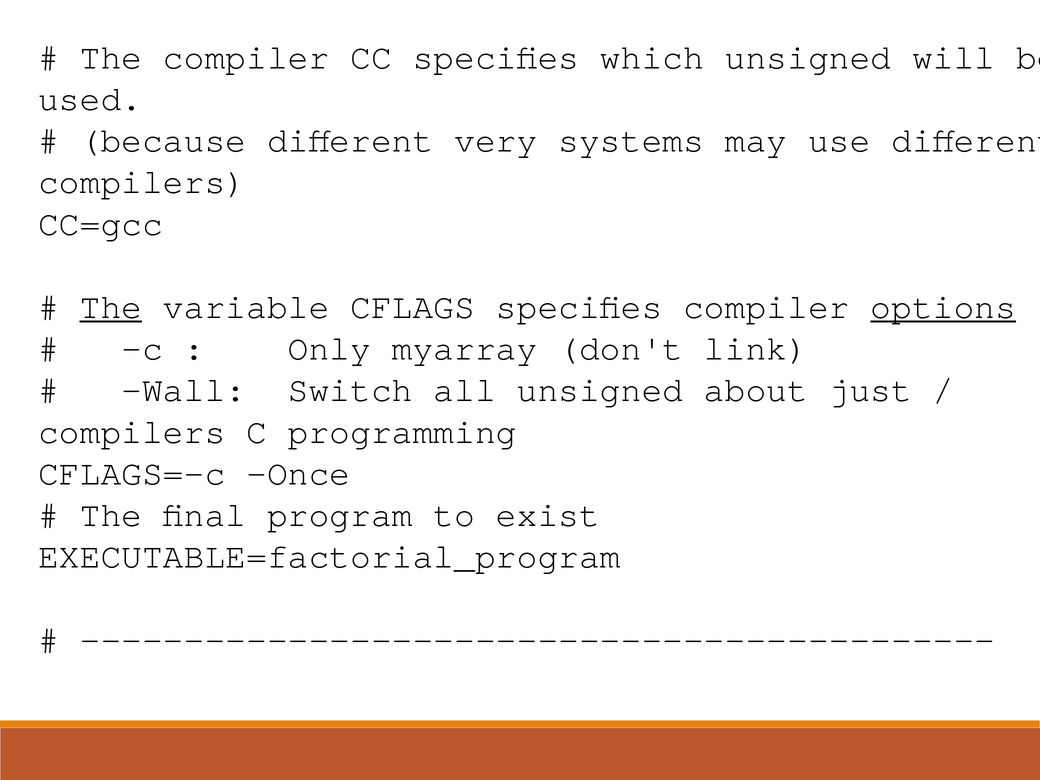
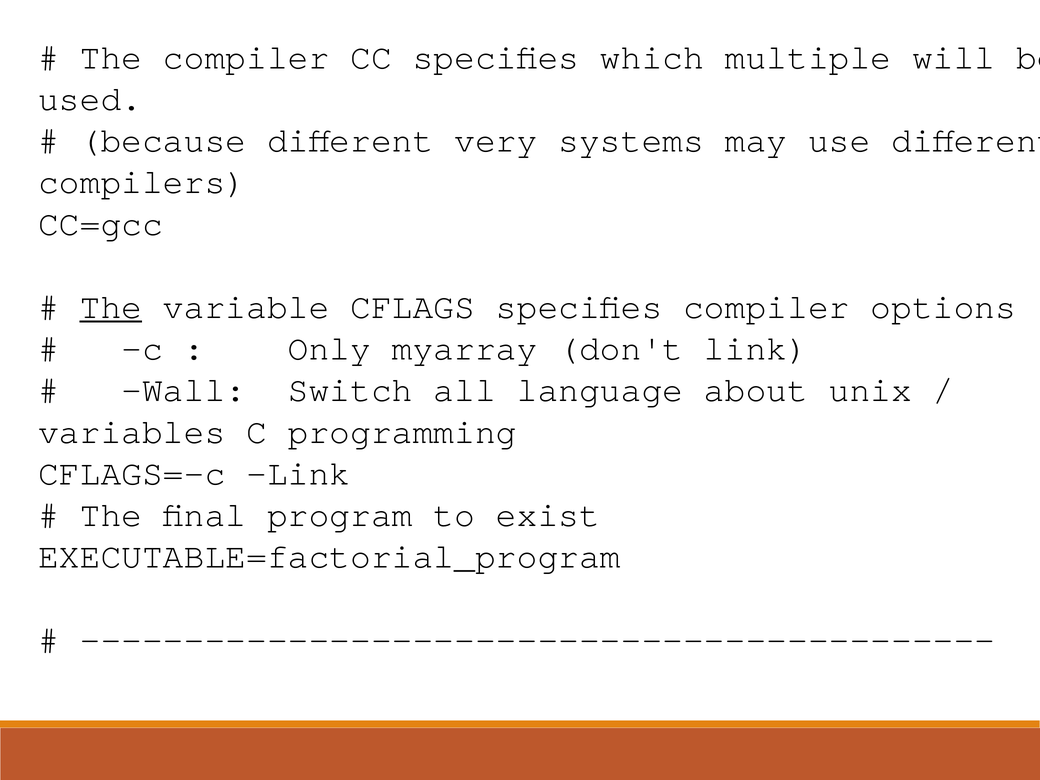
which unsigned: unsigned -> multiple
options underline: present -> none
all unsigned: unsigned -> language
just: just -> unix
compilers at (132, 432): compilers -> variables
CFLAGS=-c Once: Once -> Link
